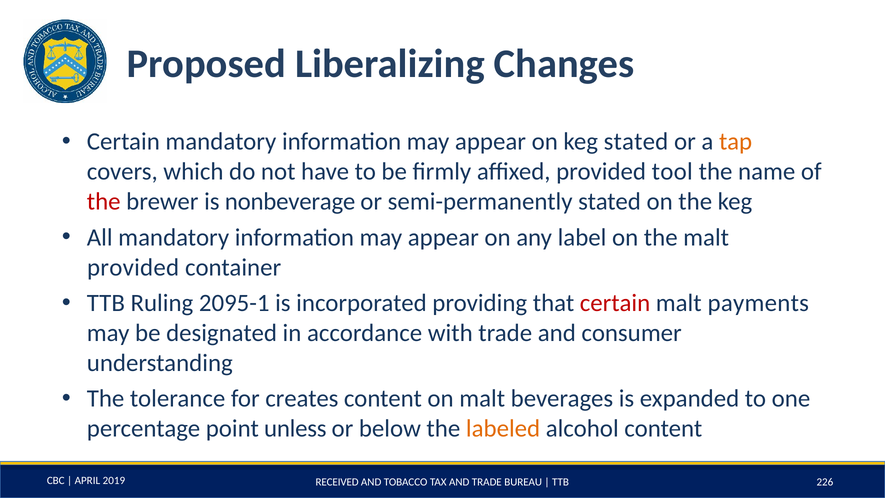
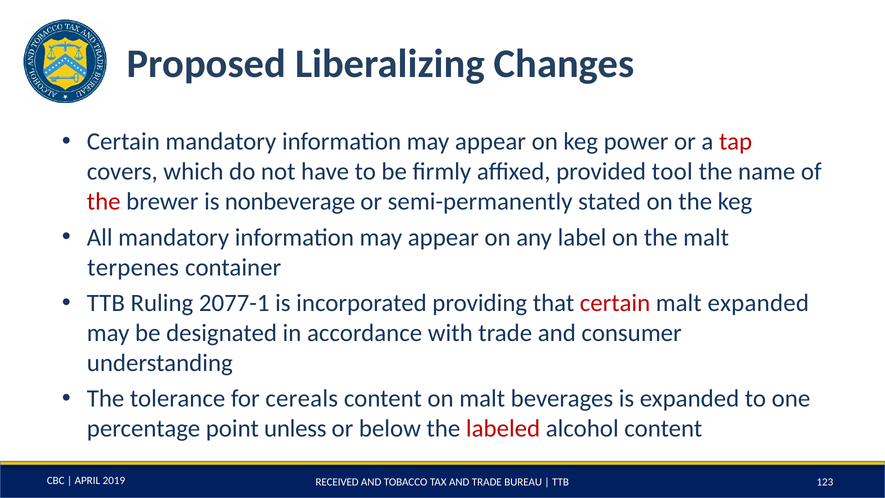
keg stated: stated -> power
tap colour: orange -> red
provided at (133, 267): provided -> terpenes
2095-1: 2095-1 -> 2077-1
malt payments: payments -> expanded
creates: creates -> cereals
labeled colour: orange -> red
226: 226 -> 123
